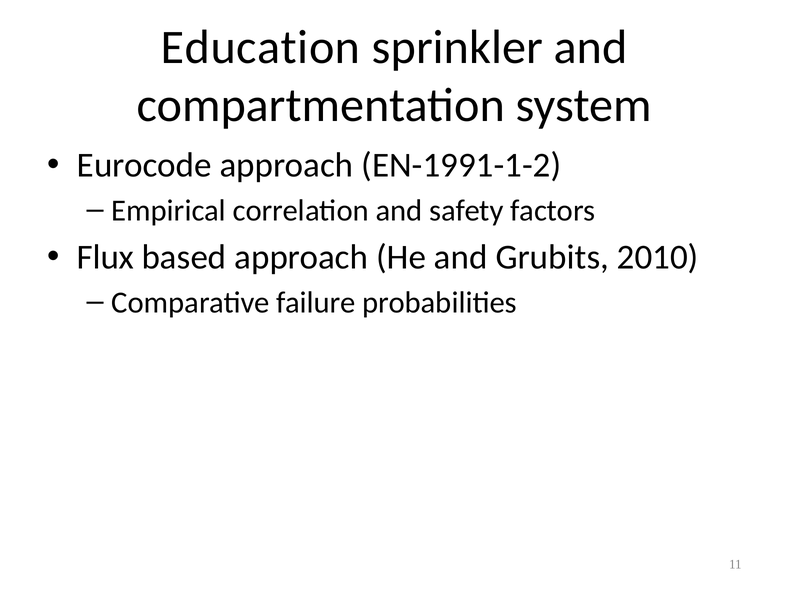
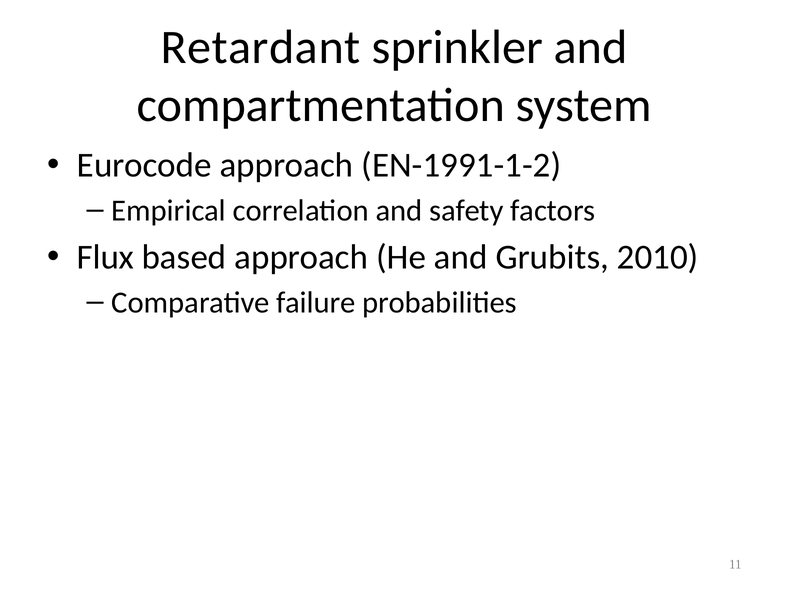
Education: Education -> Retardant
